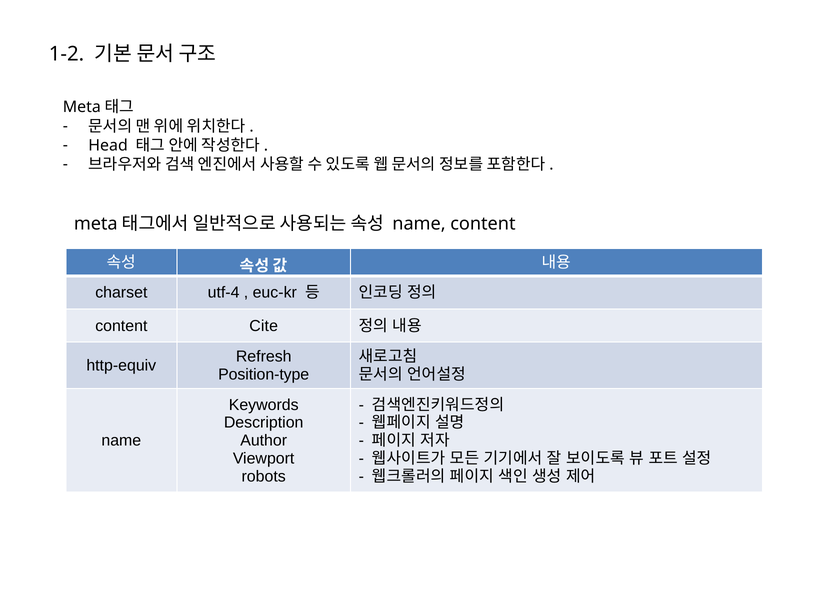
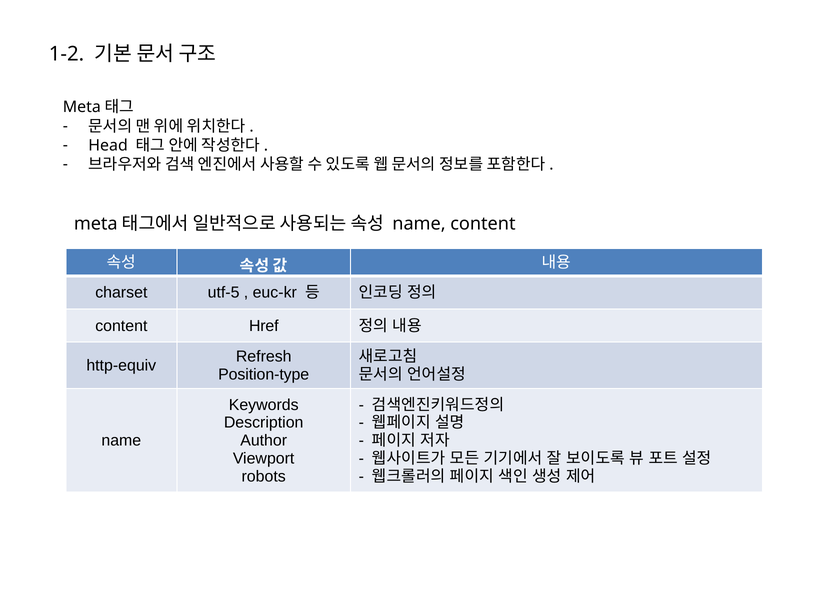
utf-4: utf-4 -> utf-5
Cite: Cite -> Href
